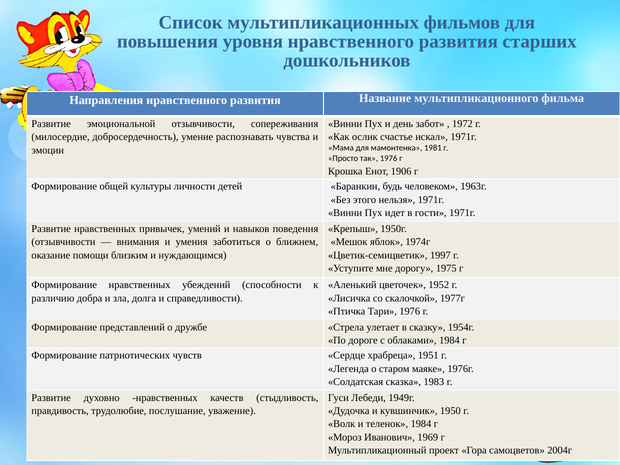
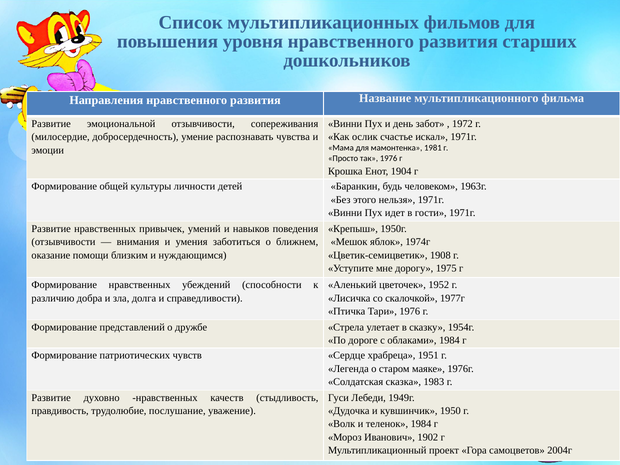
1906: 1906 -> 1904
1997: 1997 -> 1908
1969: 1969 -> 1902
